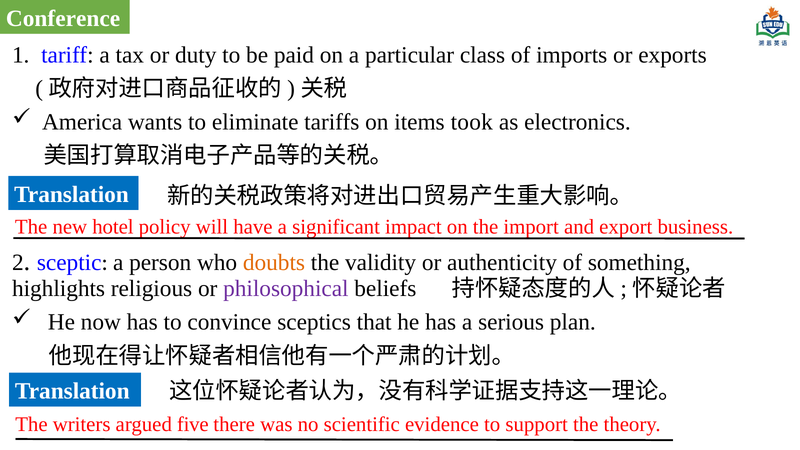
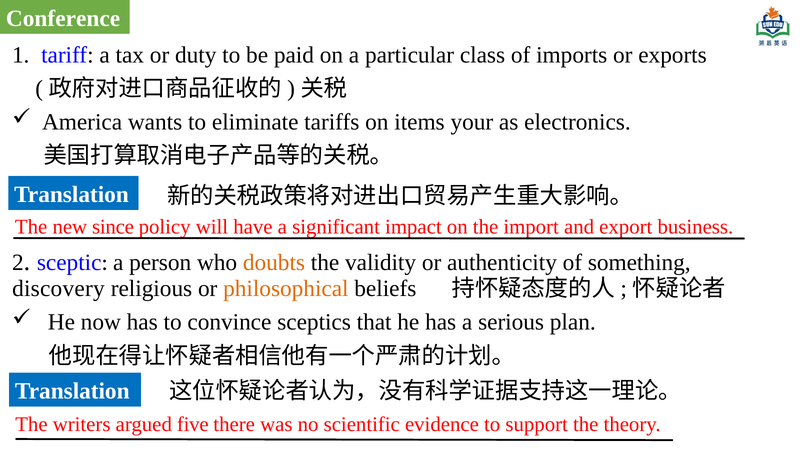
took: took -> your
hotel: hotel -> since
highlights: highlights -> discovery
philosophical colour: purple -> orange
